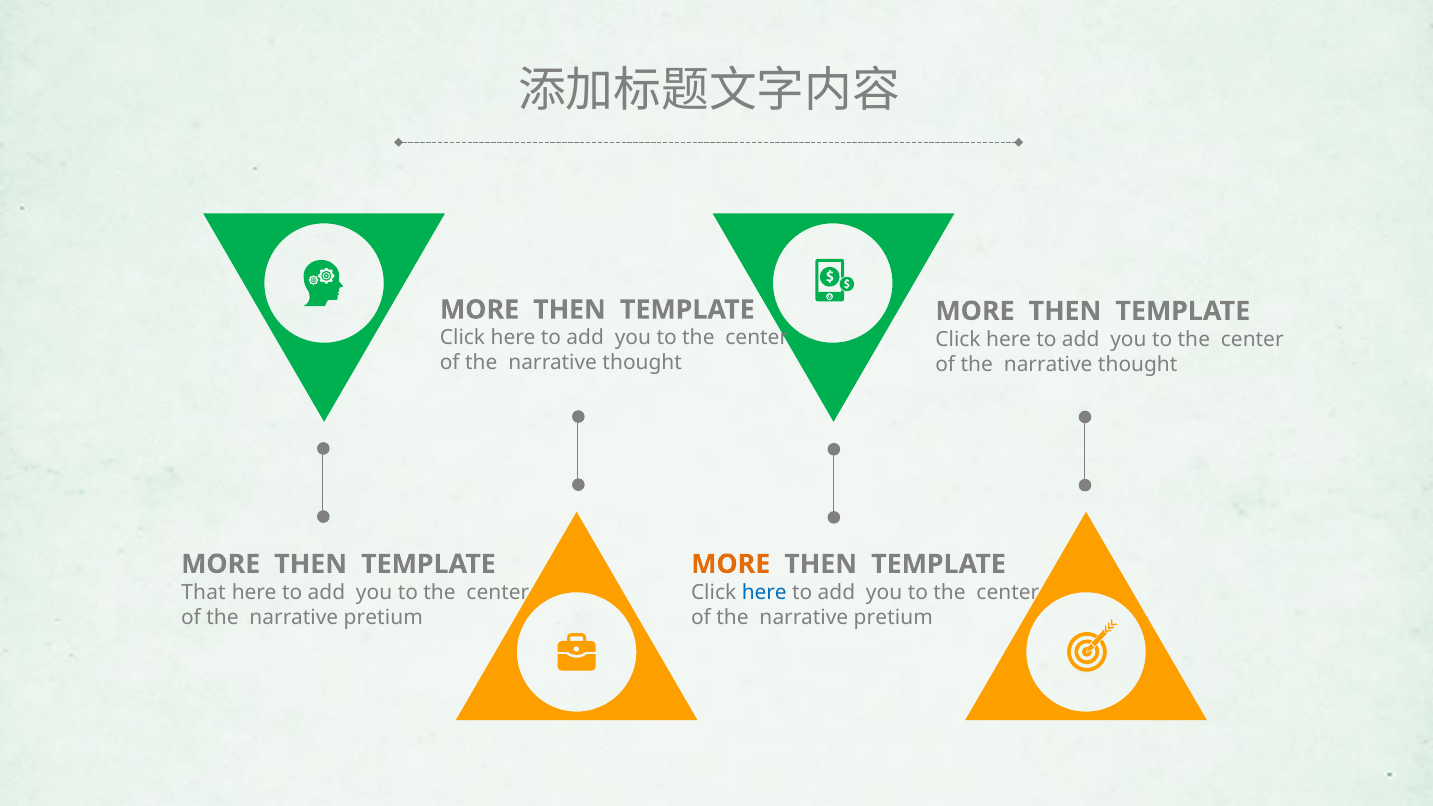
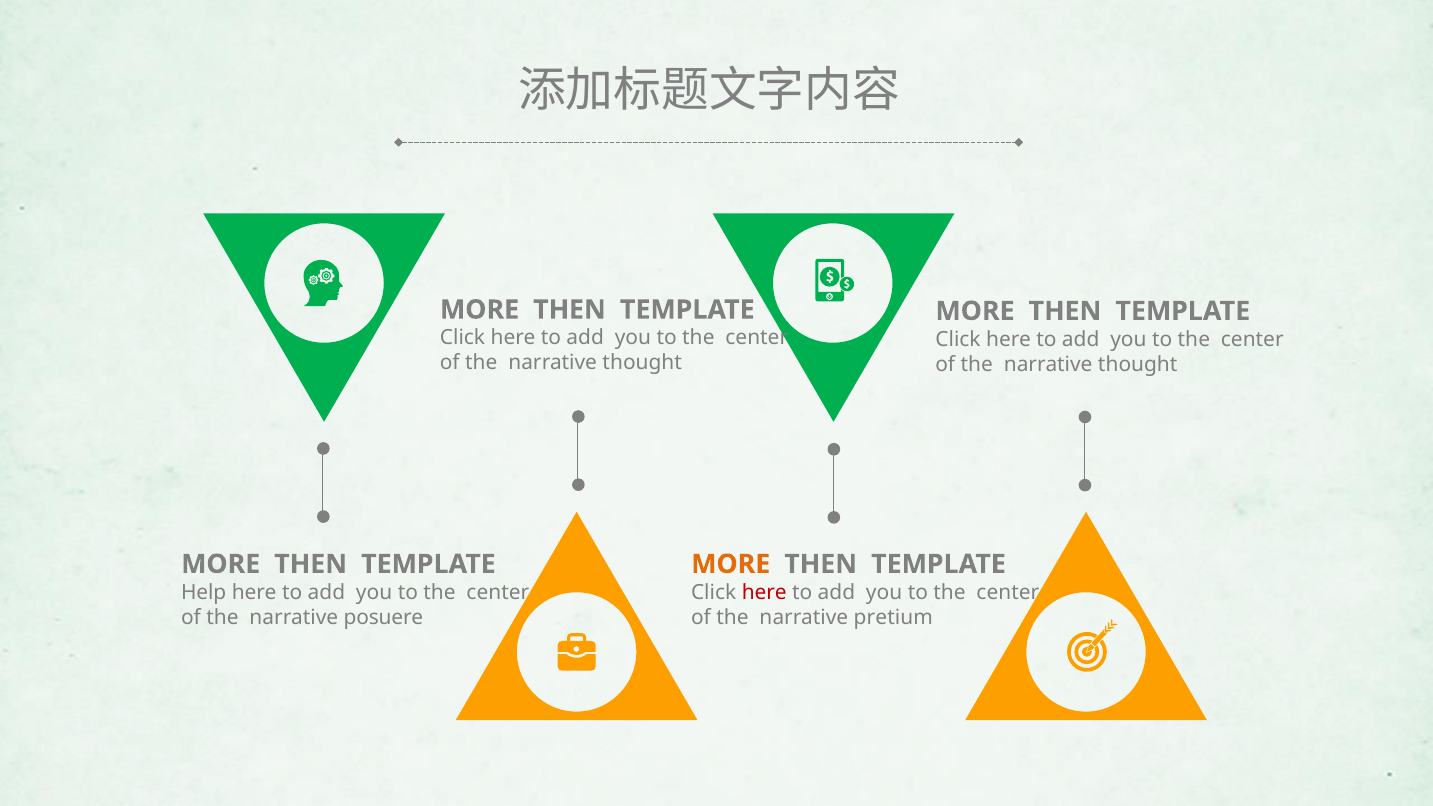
That: That -> Help
here at (764, 592) colour: blue -> red
pretium at (383, 617): pretium -> posuere
